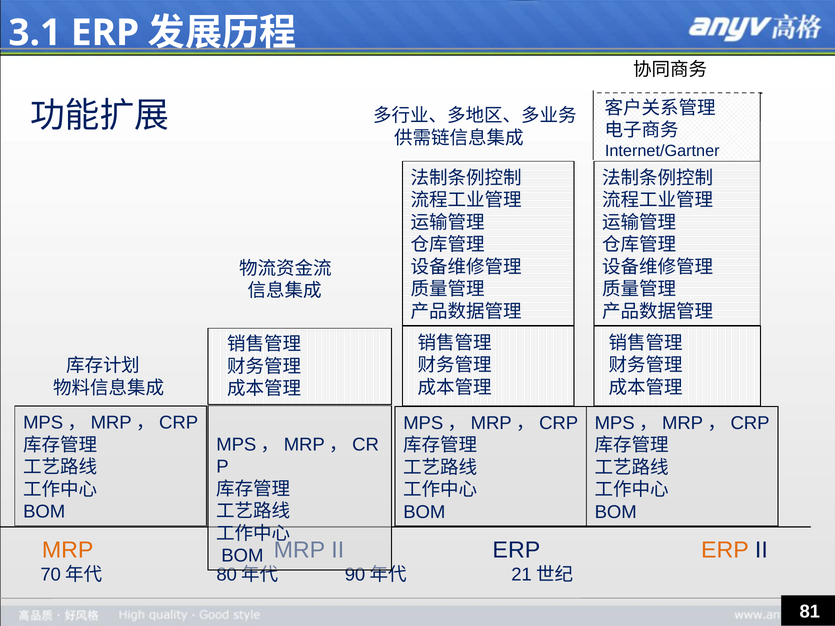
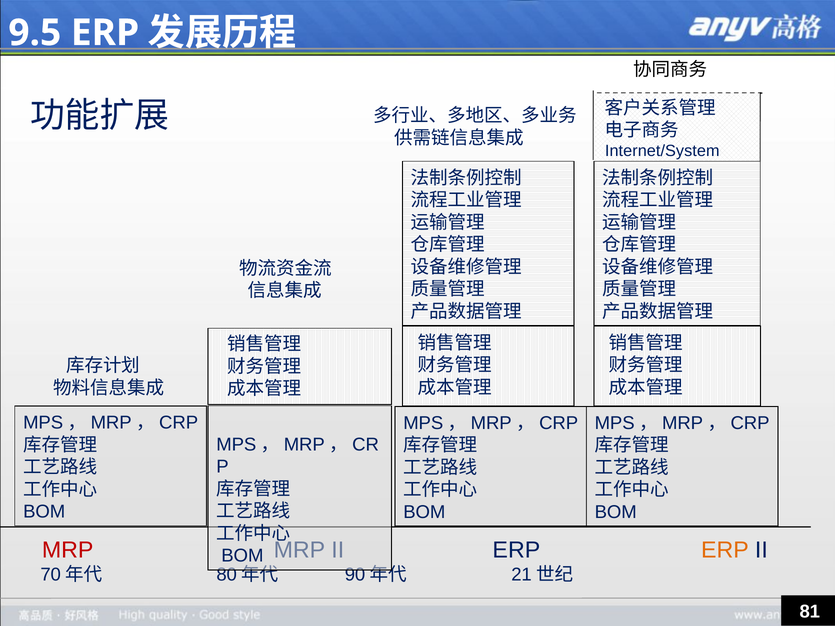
3.1: 3.1 -> 9.5
Internet/Gartner: Internet/Gartner -> Internet/System
MRP at (68, 550) colour: orange -> red
